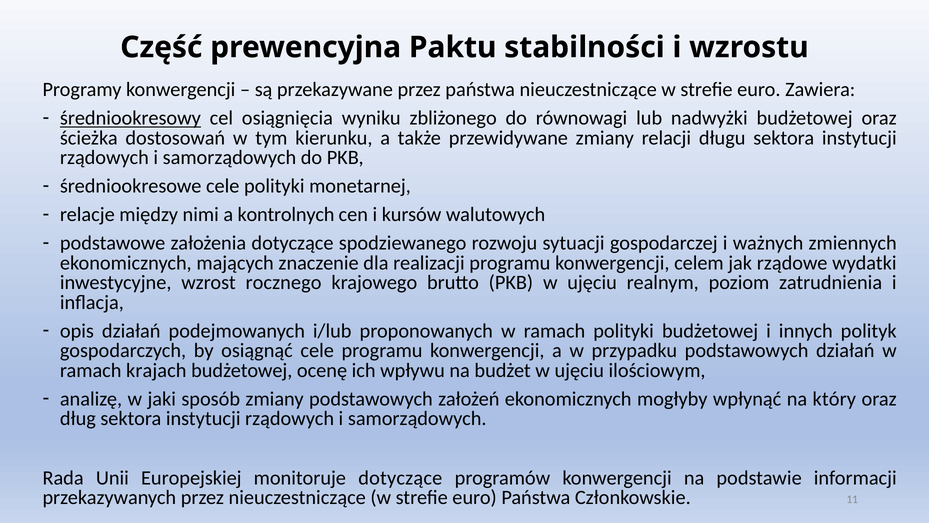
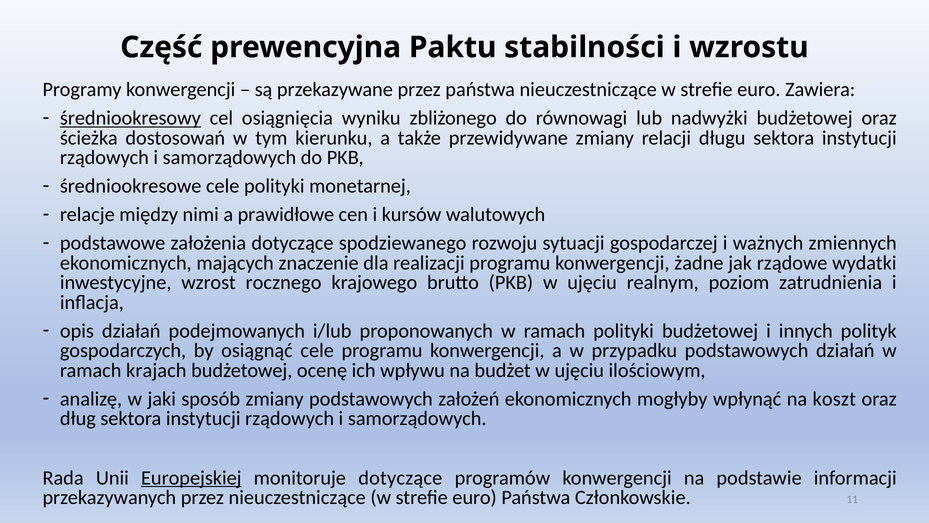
kontrolnych: kontrolnych -> prawidłowe
celem: celem -> żadne
który: który -> koszt
Europejskiej underline: none -> present
